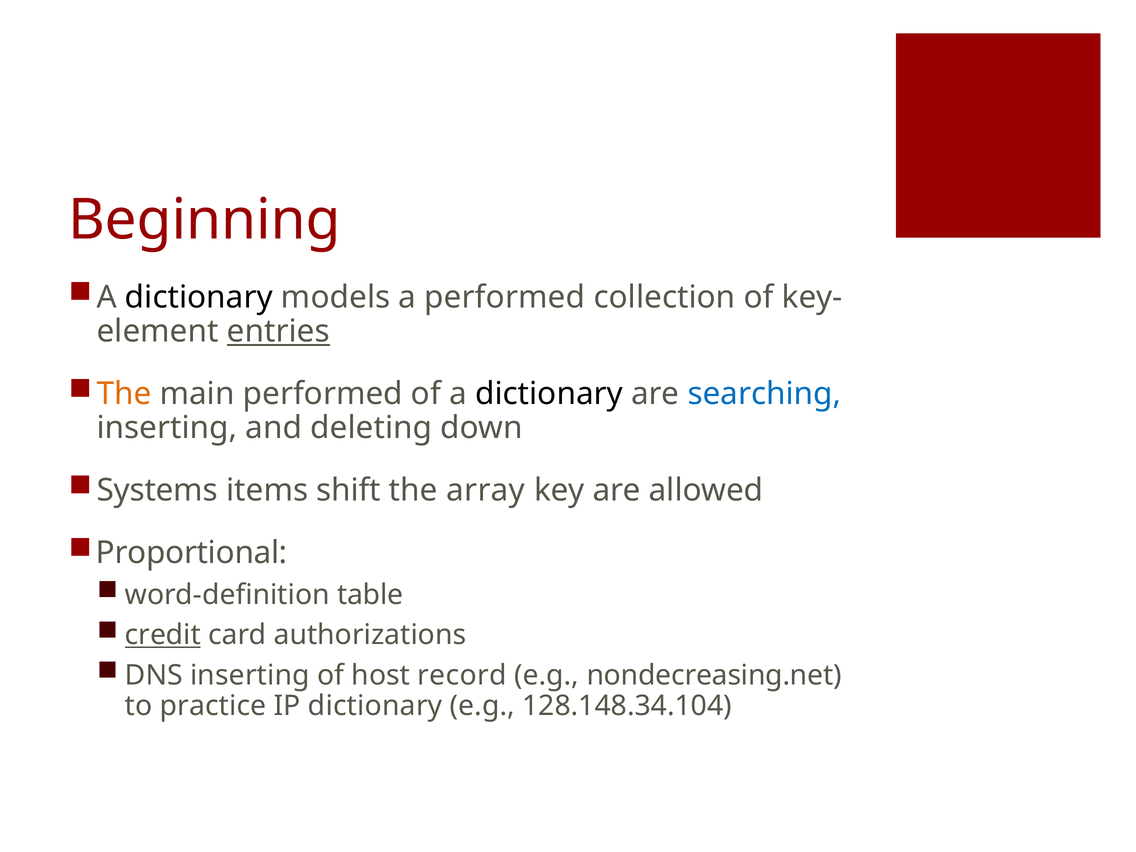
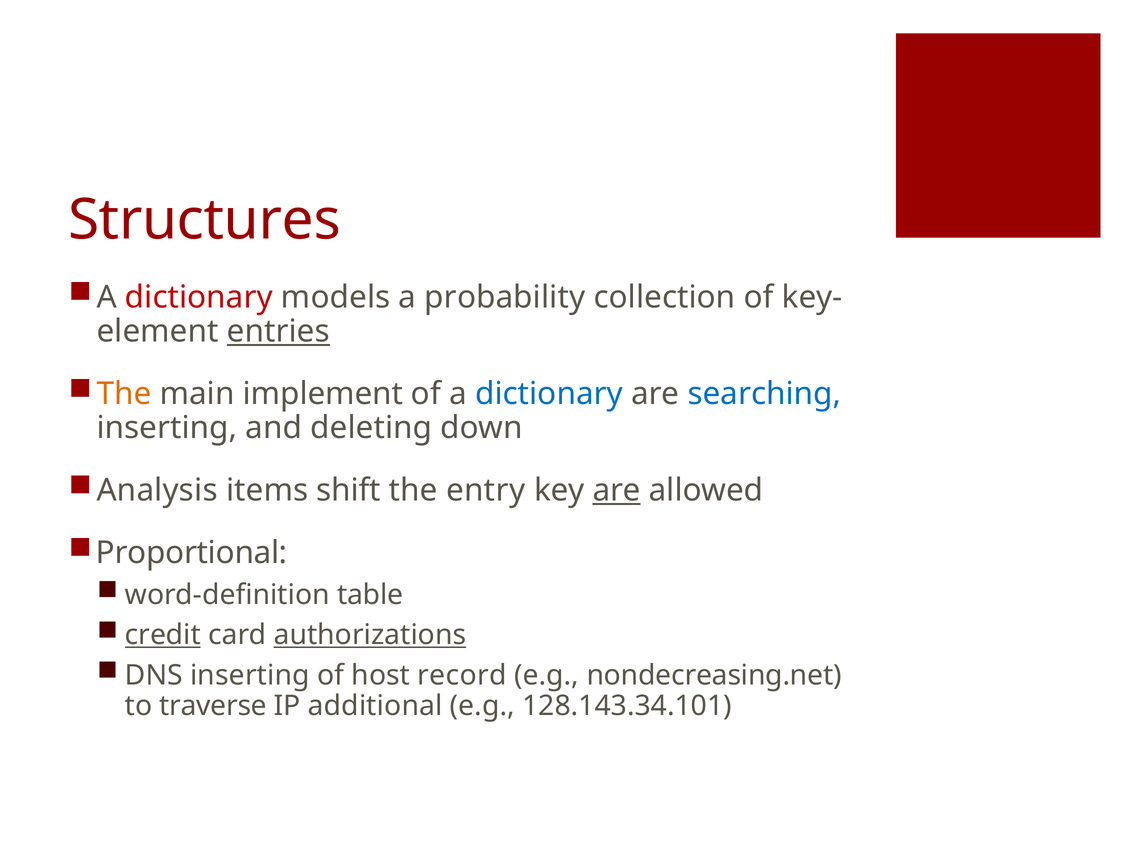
Beginning: Beginning -> Structures
dictionary at (199, 297) colour: black -> red
a performed: performed -> probability
main performed: performed -> implement
dictionary at (549, 394) colour: black -> blue
Systems: Systems -> Analysis
array: array -> entry
are at (617, 490) underline: none -> present
authorizations underline: none -> present
practice: practice -> traverse
IP dictionary: dictionary -> additional
128.148.34.104: 128.148.34.104 -> 128.143.34.101
